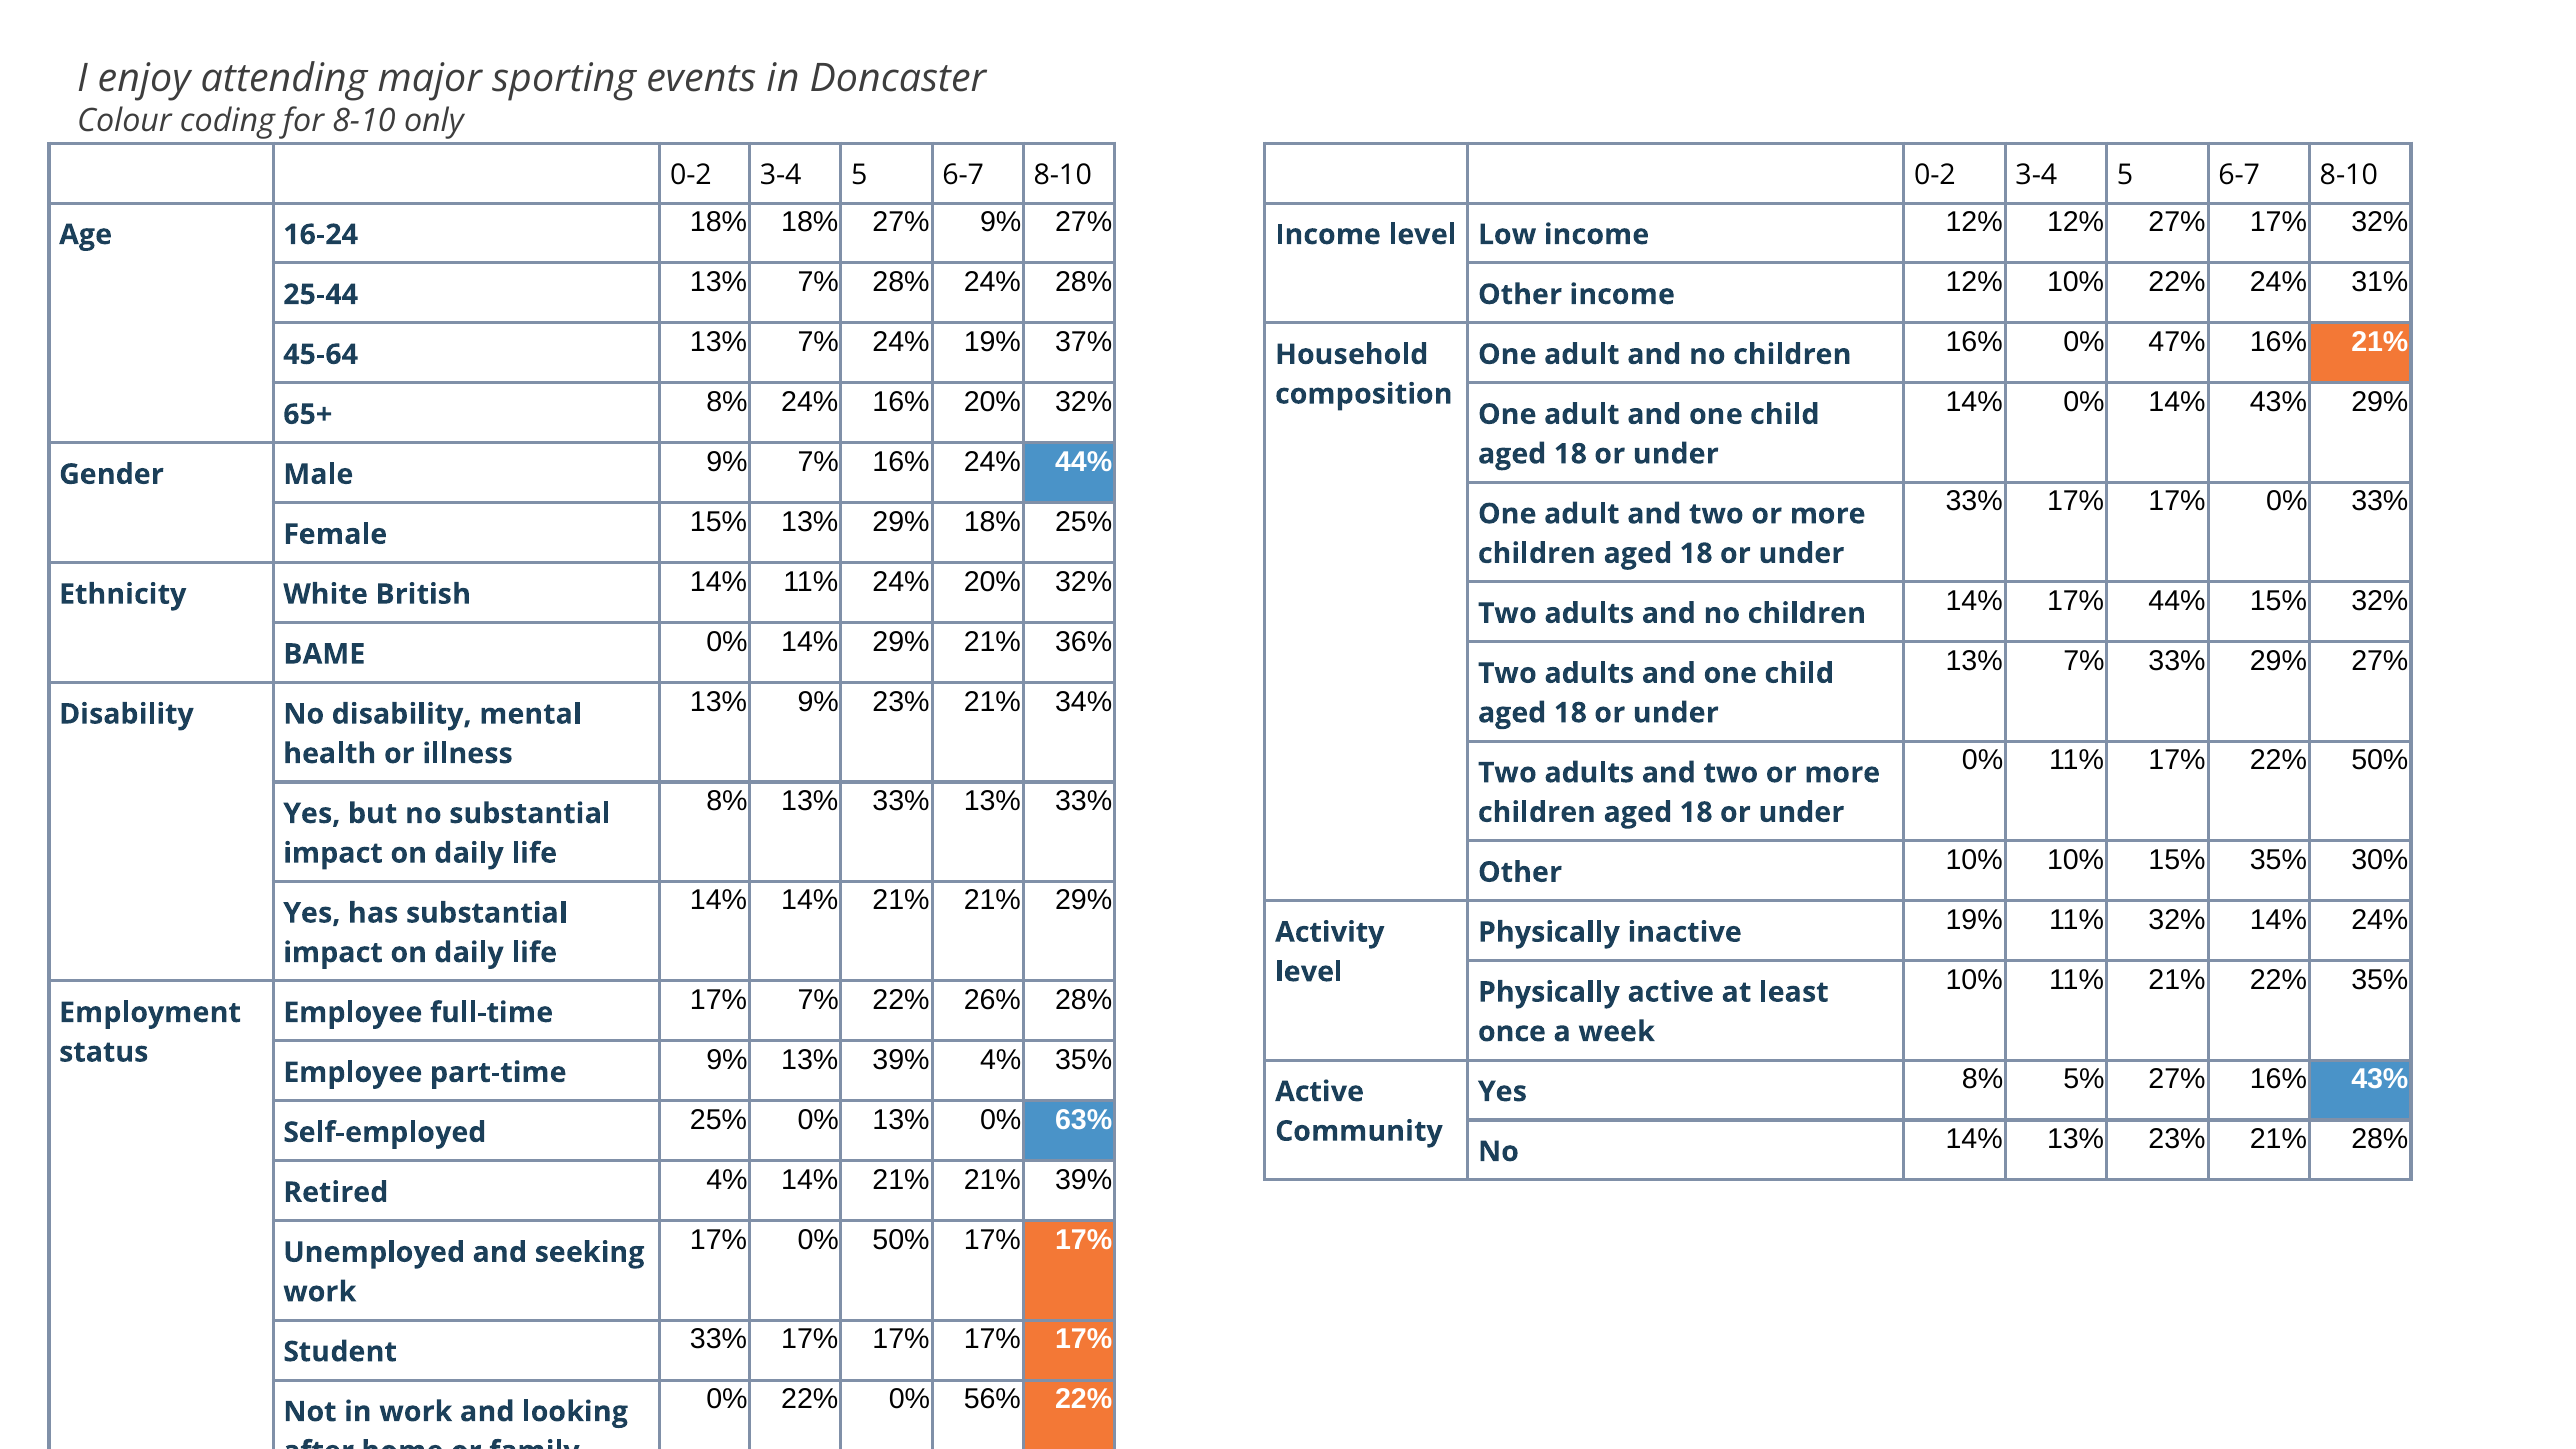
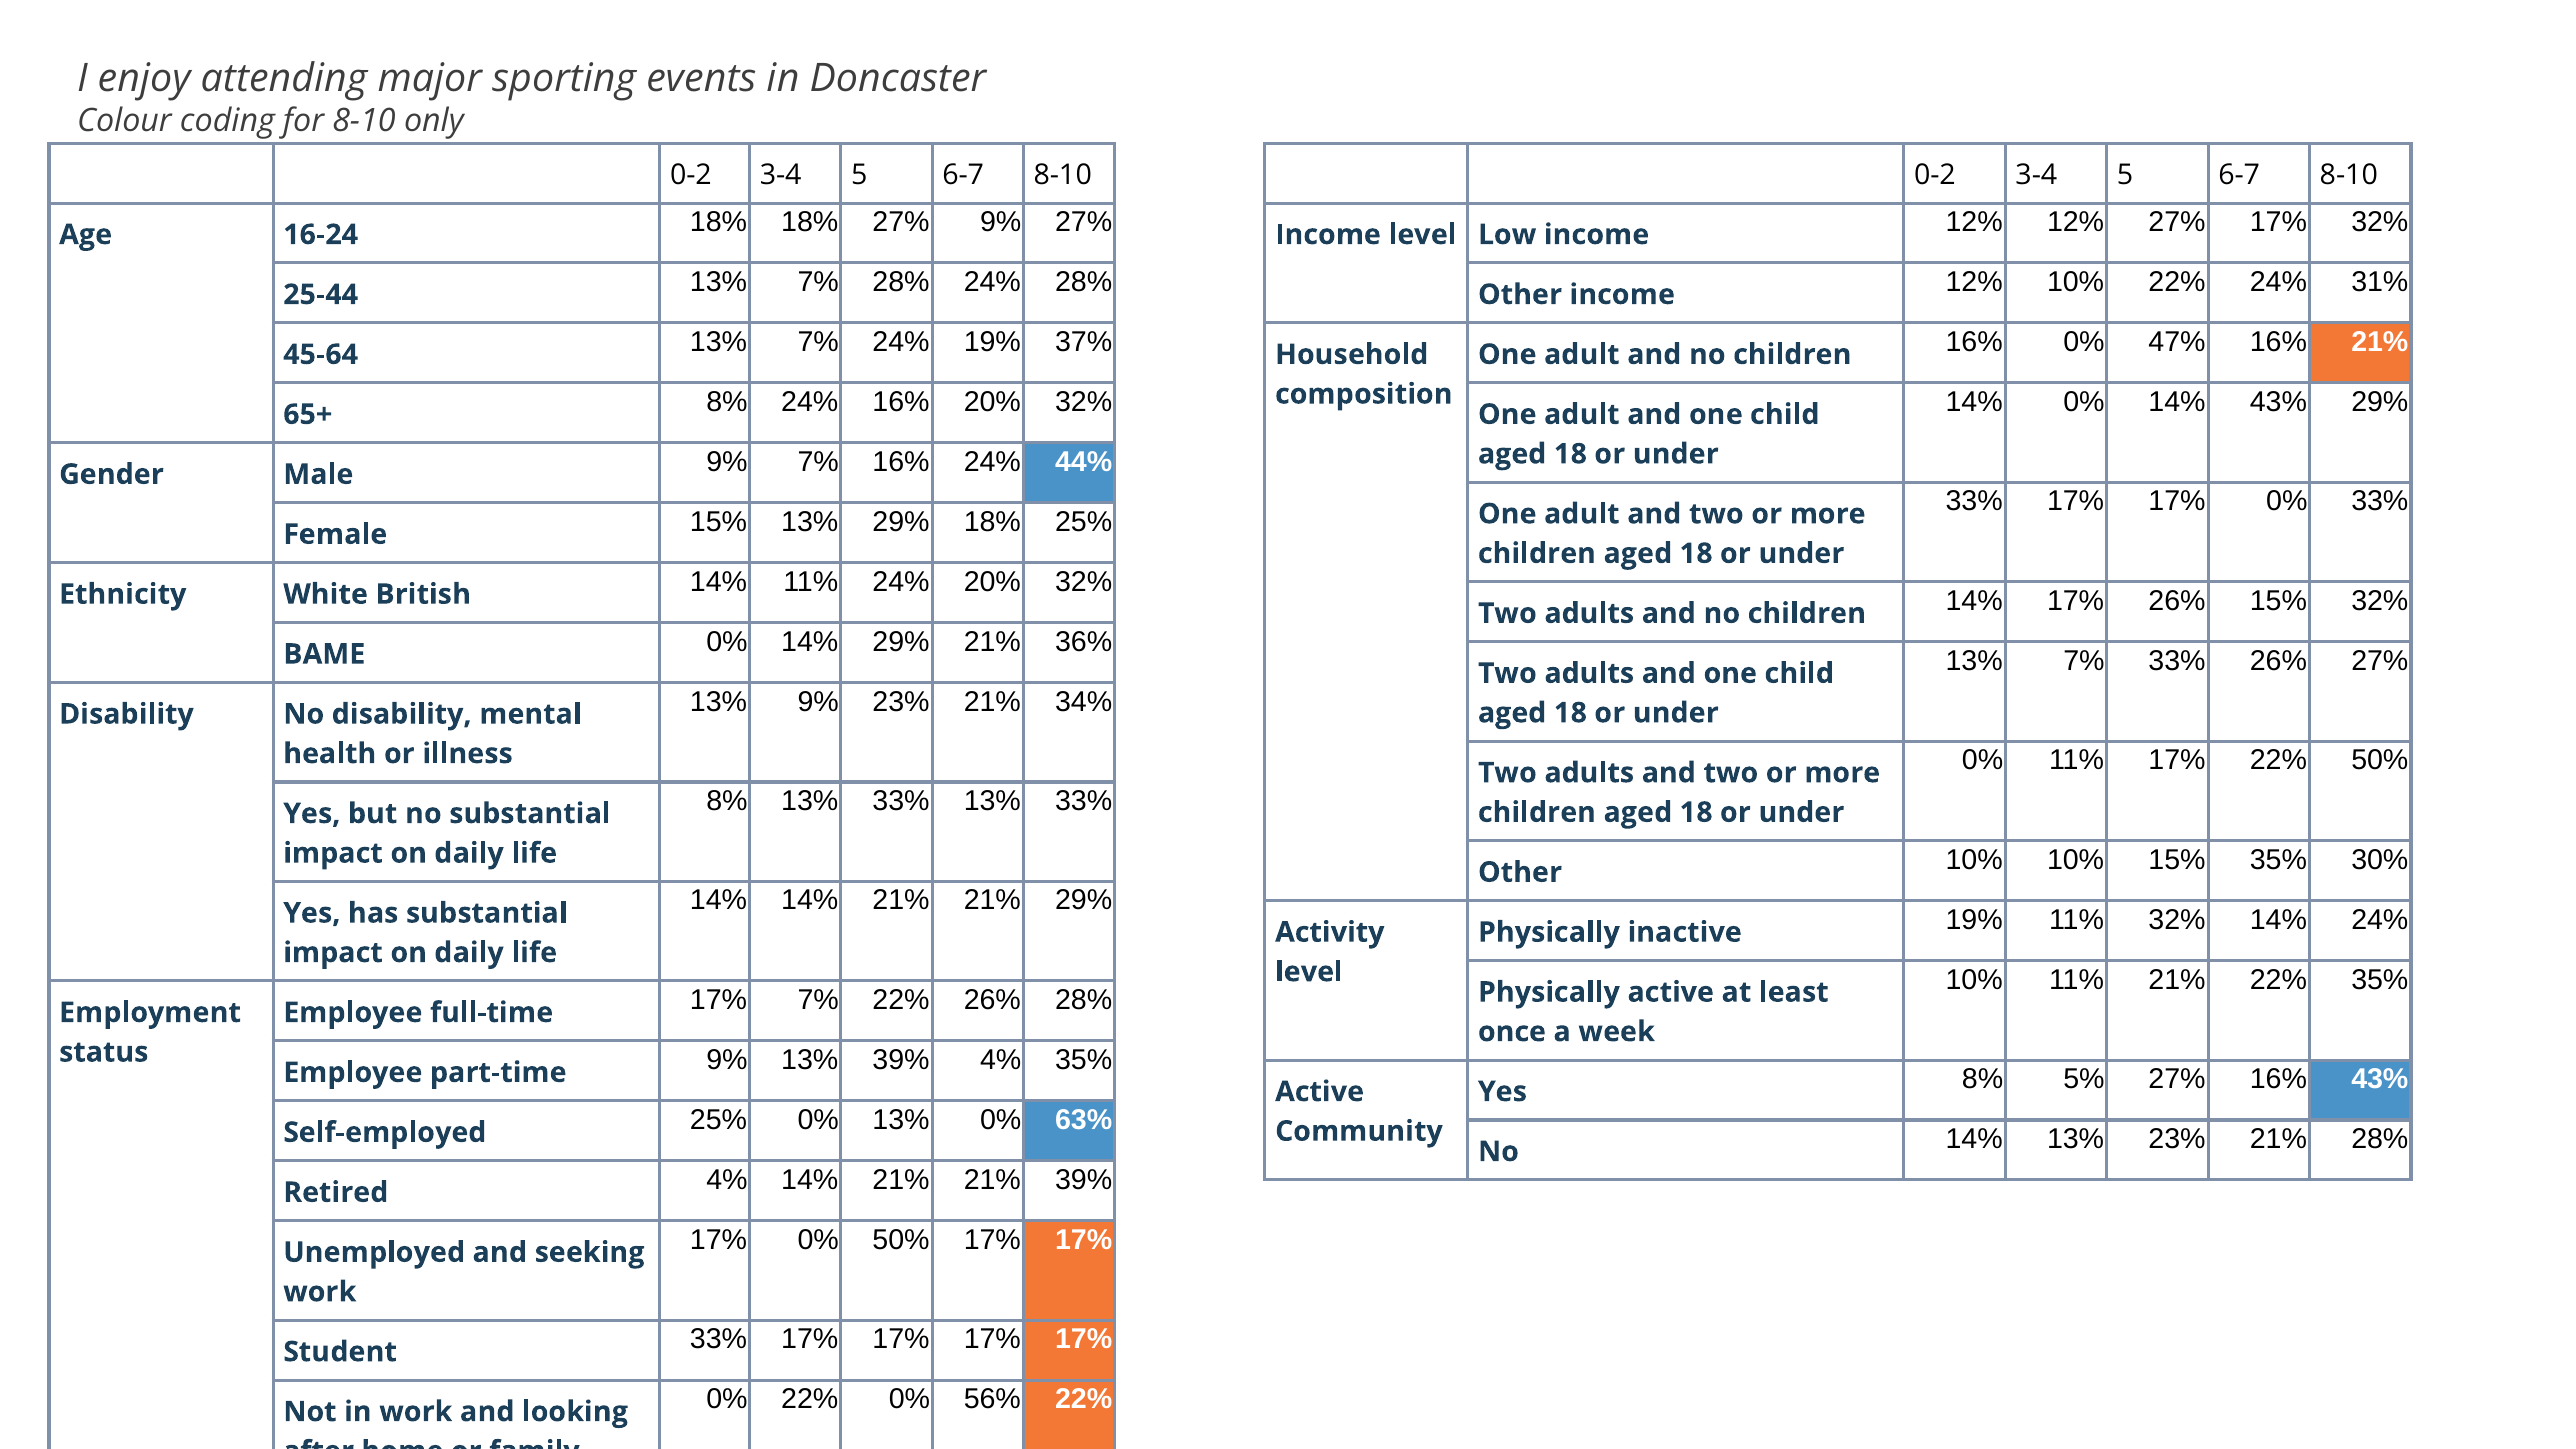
17% 44%: 44% -> 26%
33% 29%: 29% -> 26%
